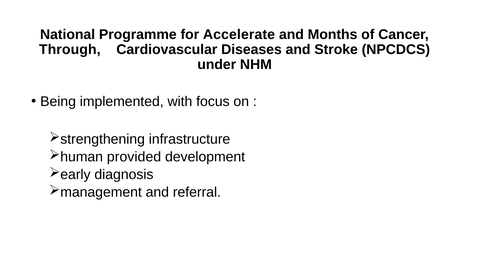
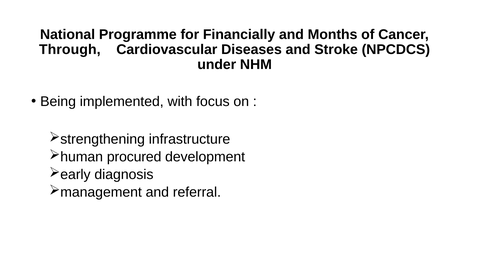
Accelerate: Accelerate -> Financially
provided: provided -> procured
